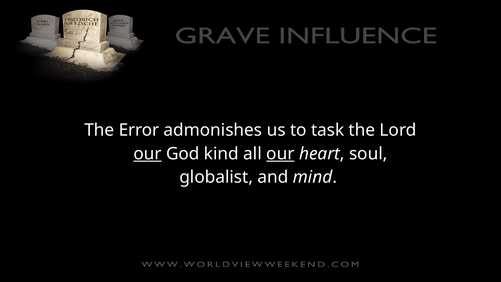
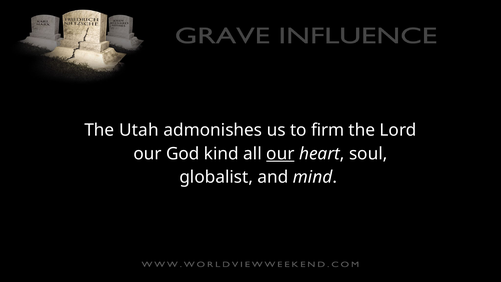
Error: Error -> Utah
task: task -> firm
our at (147, 154) underline: present -> none
